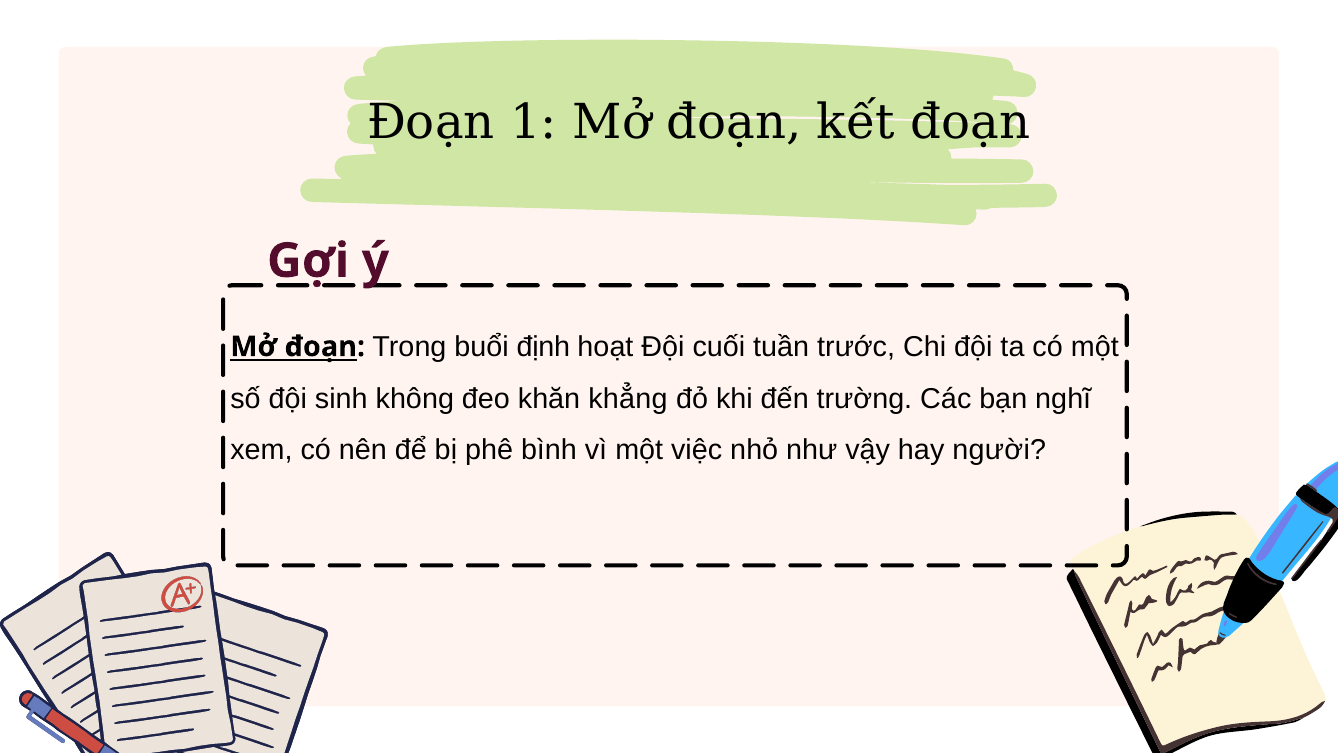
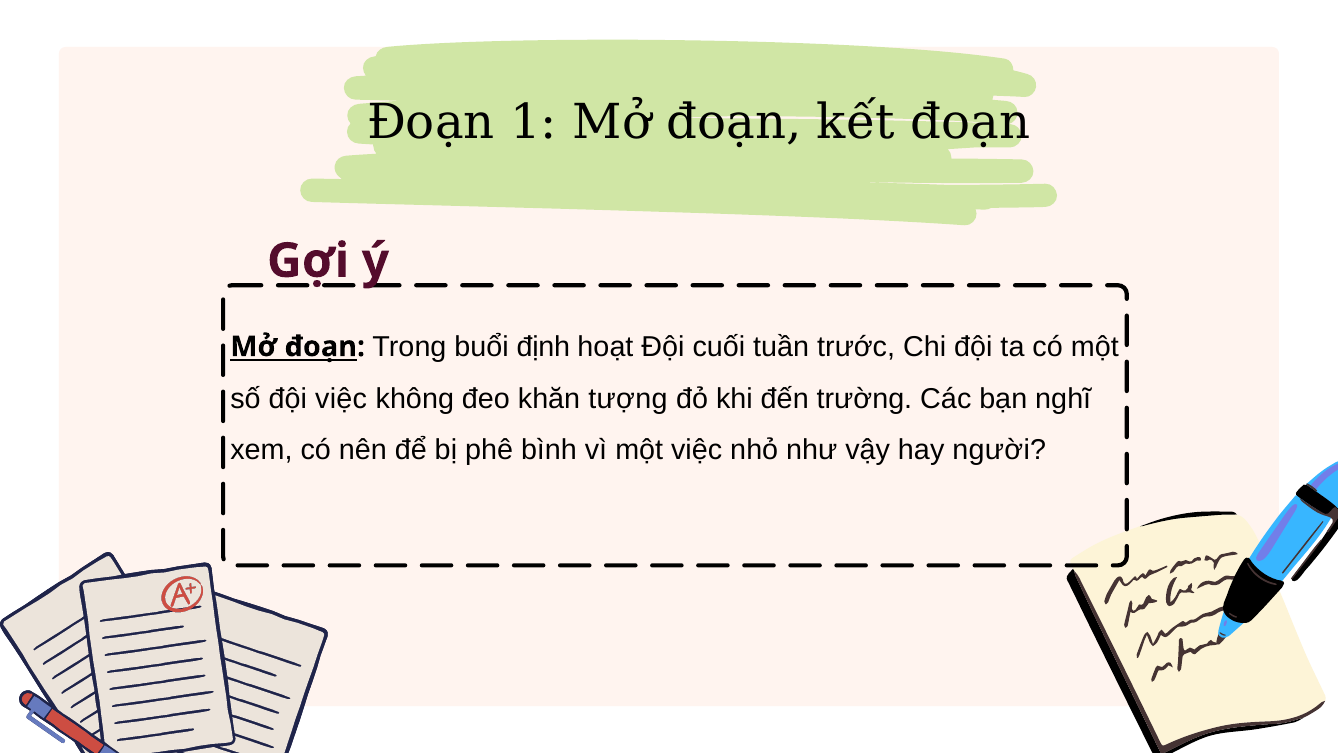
đội sinh: sinh -> việc
khẳng: khẳng -> tượng
